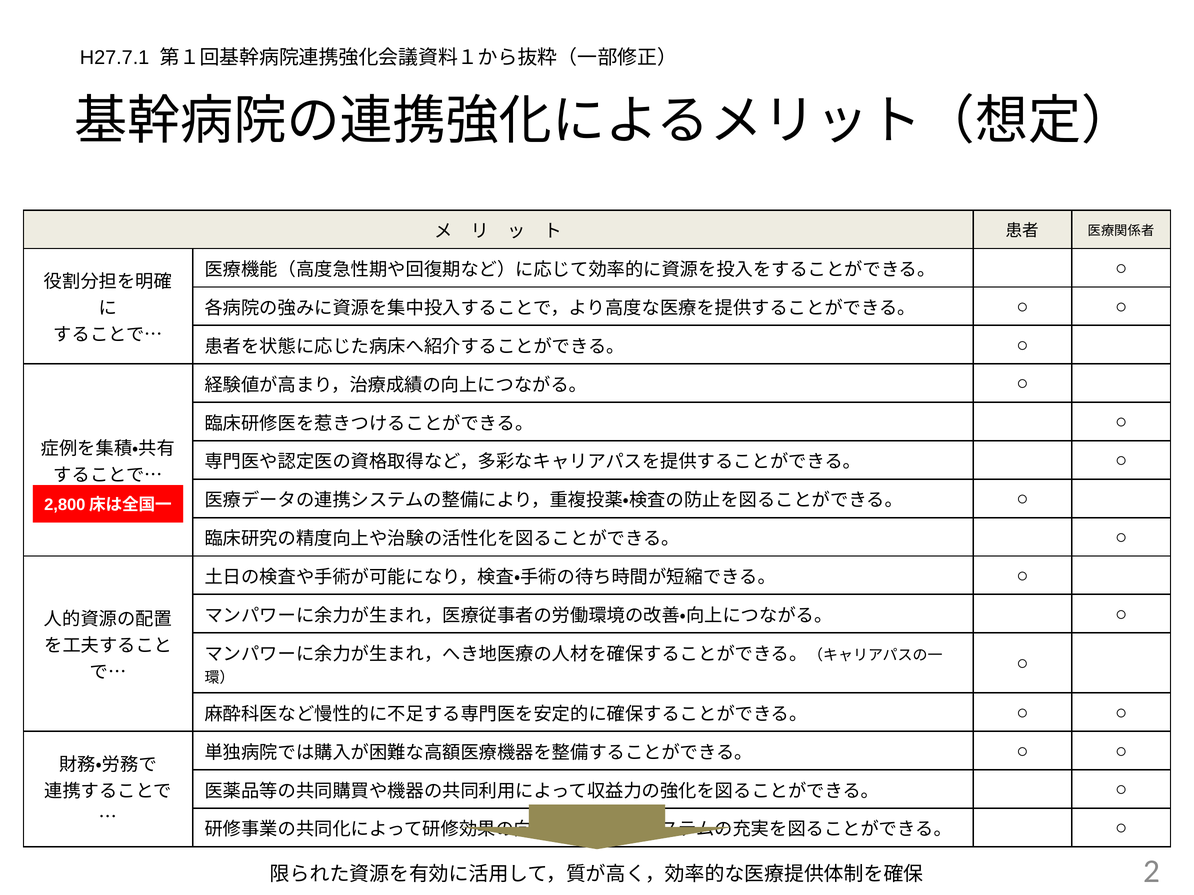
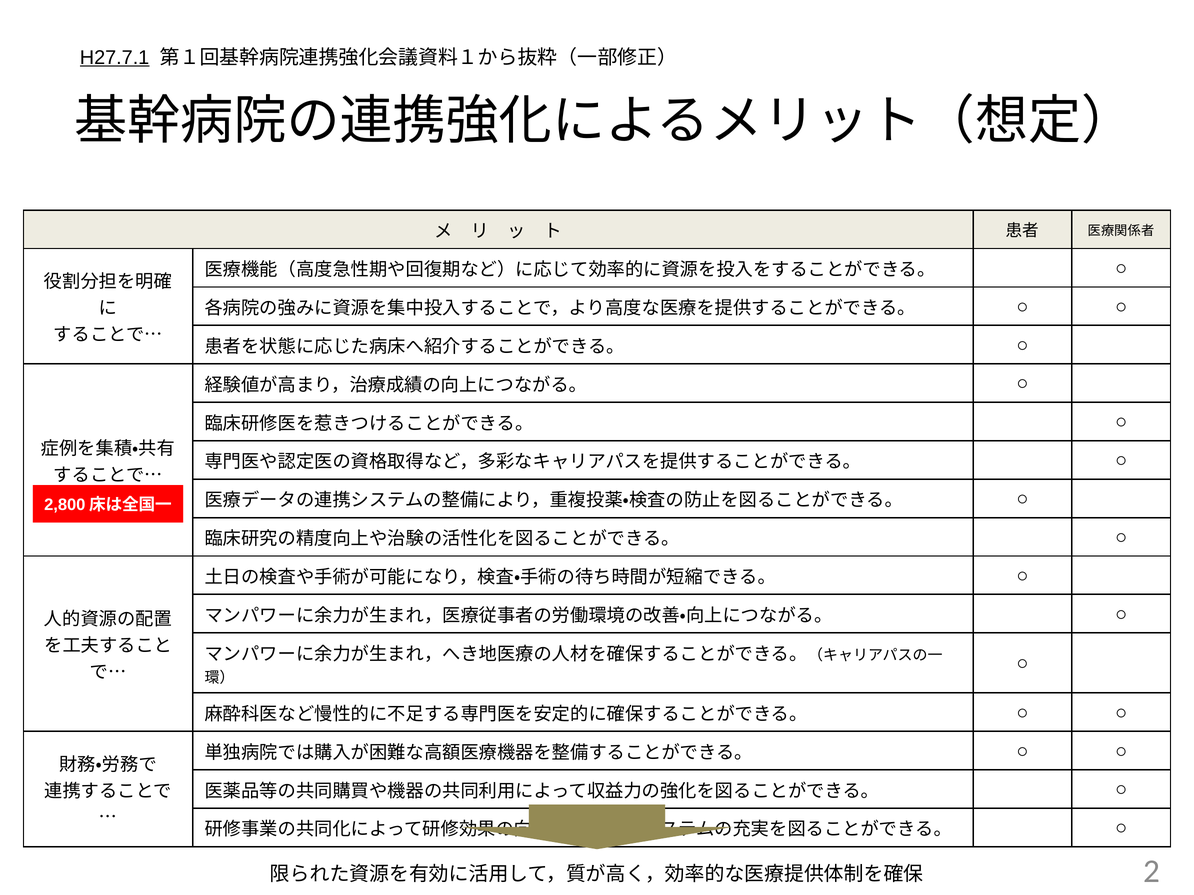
H27.7.1 underline: none -> present
